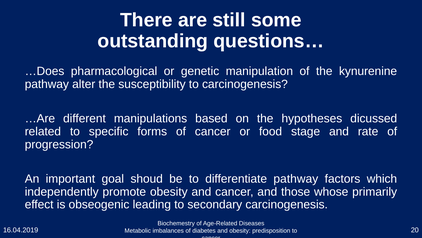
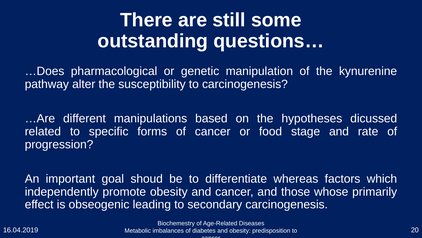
differentiate pathway: pathway -> whereas
